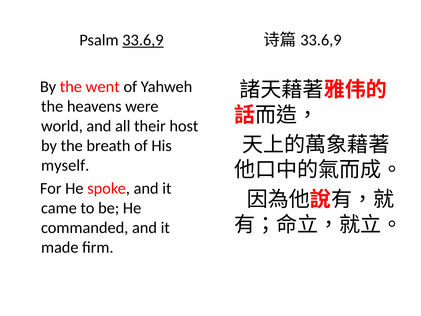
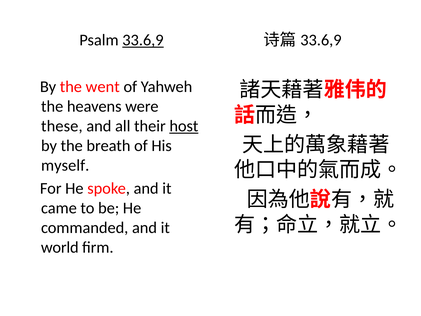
world: world -> these
host underline: none -> present
made: made -> world
